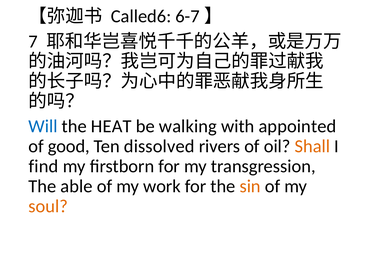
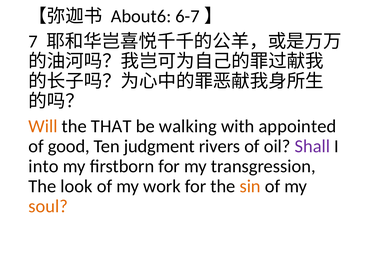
Called6: Called6 -> About6
Will colour: blue -> orange
HEAT: HEAT -> THAT
dissolved: dissolved -> judgment
Shall colour: orange -> purple
find: find -> into
able: able -> look
